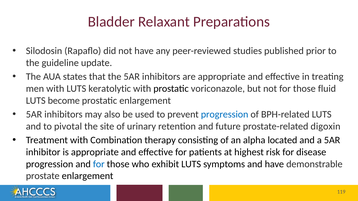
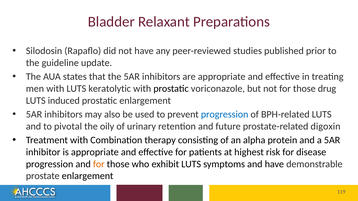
fluid: fluid -> drug
become: become -> induced
site: site -> oily
located: located -> protein
for at (99, 164) colour: blue -> orange
